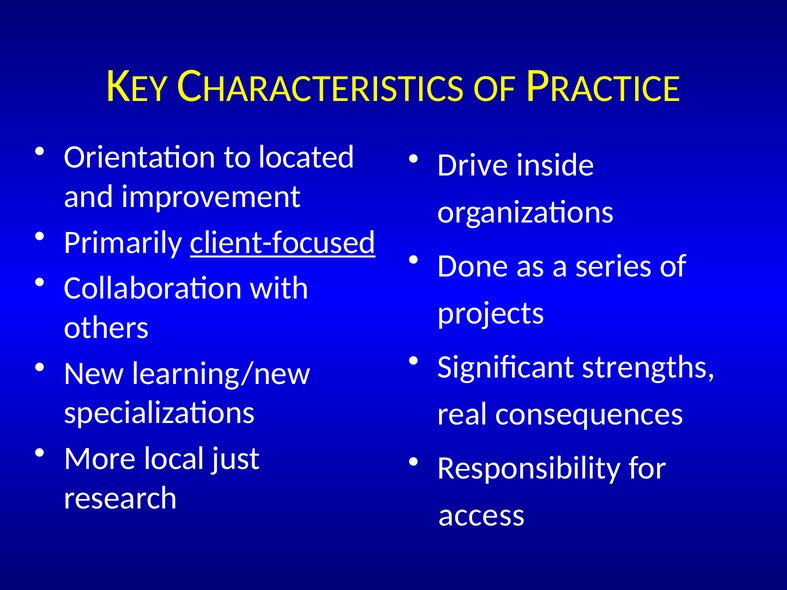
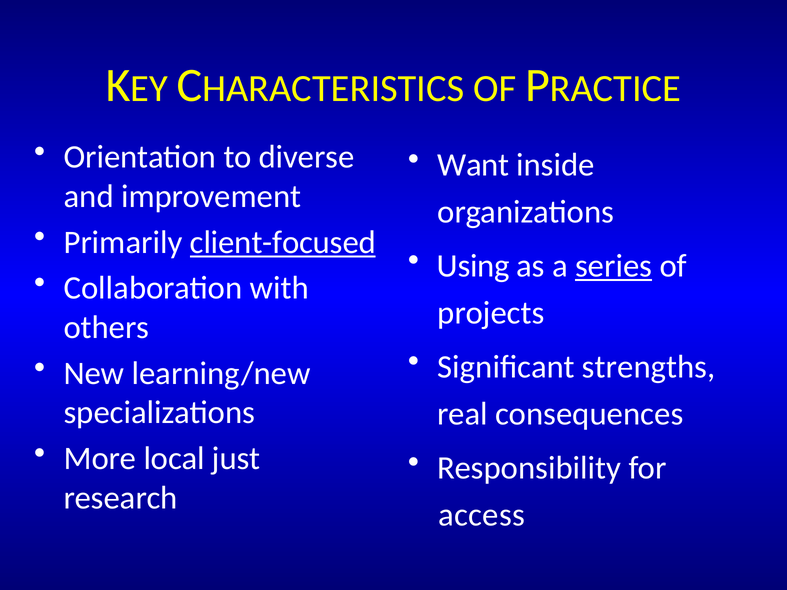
located: located -> diverse
Drive: Drive -> Want
Done: Done -> Using
series underline: none -> present
